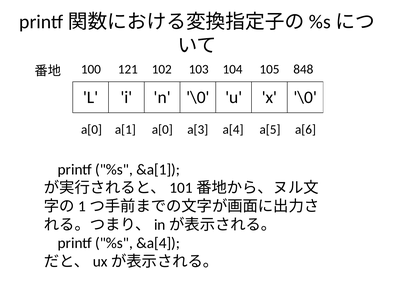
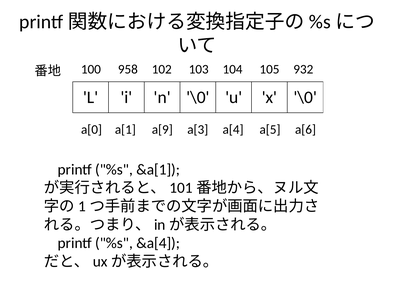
121: 121 -> 958
848: 848 -> 932
a[1 a[0: a[0 -> a[9
